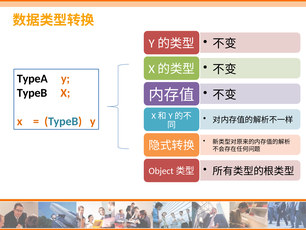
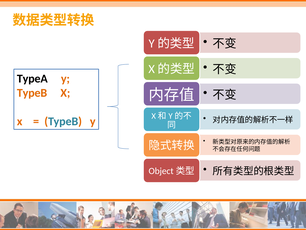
TypeB at (32, 93) colour: black -> orange
